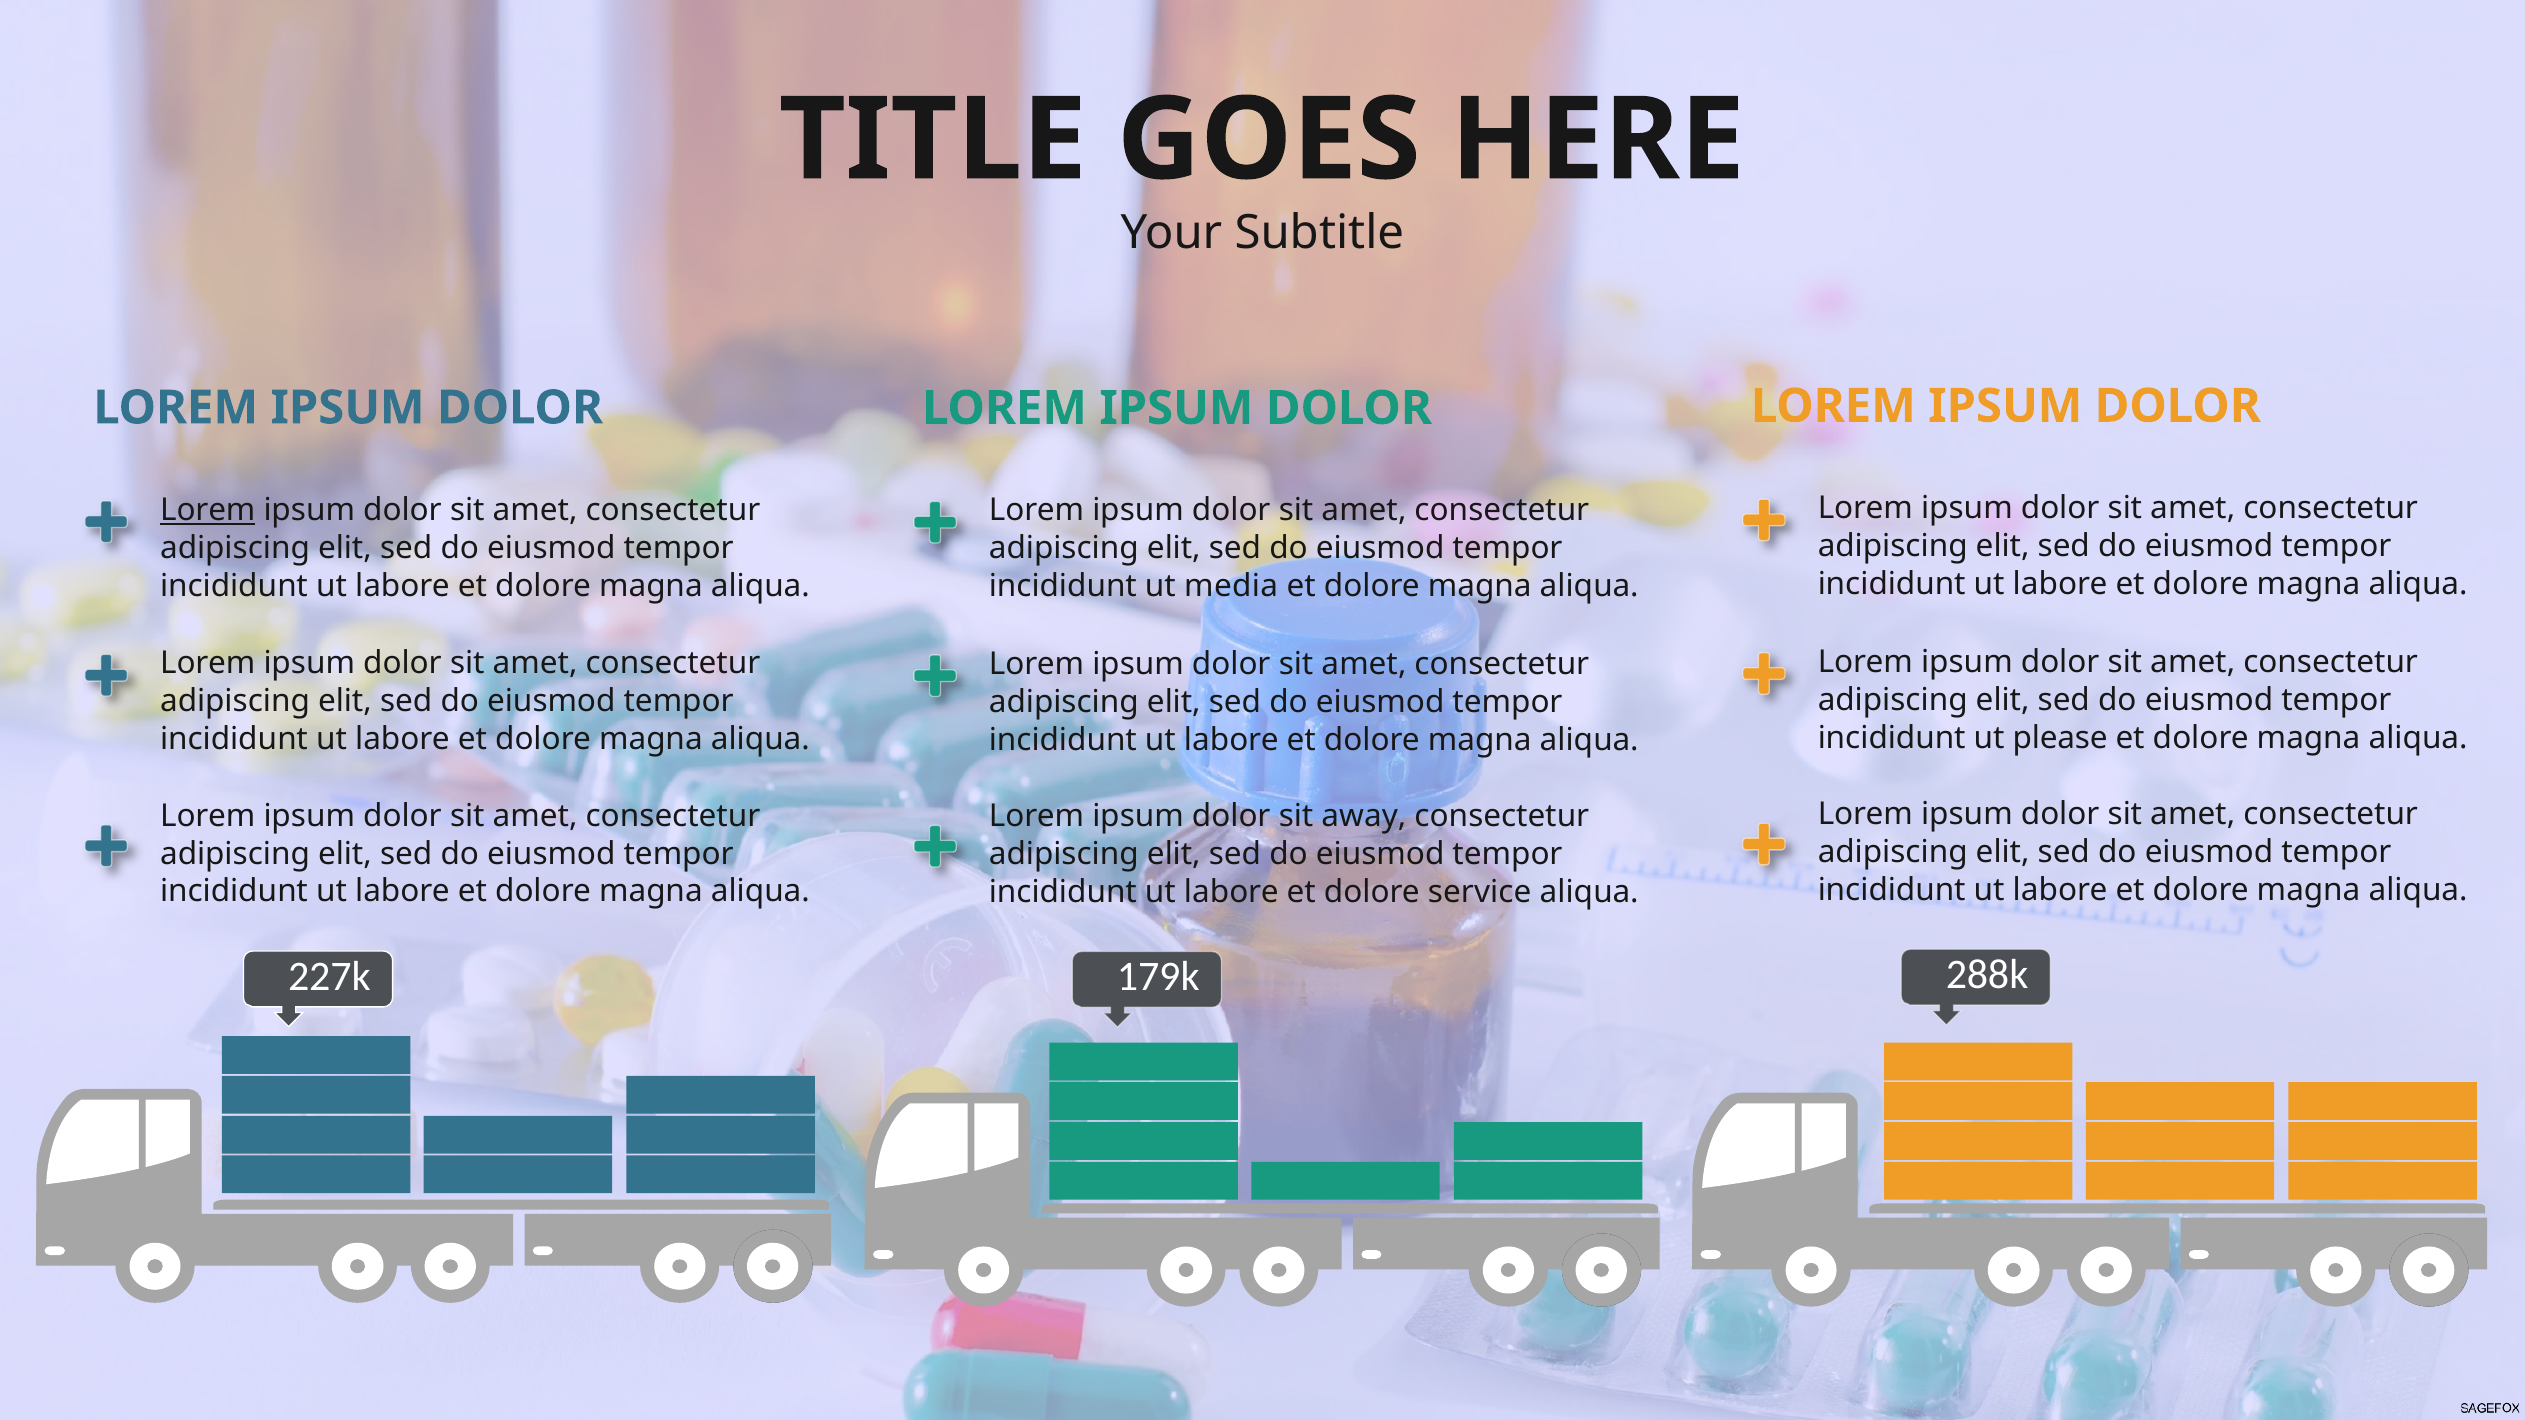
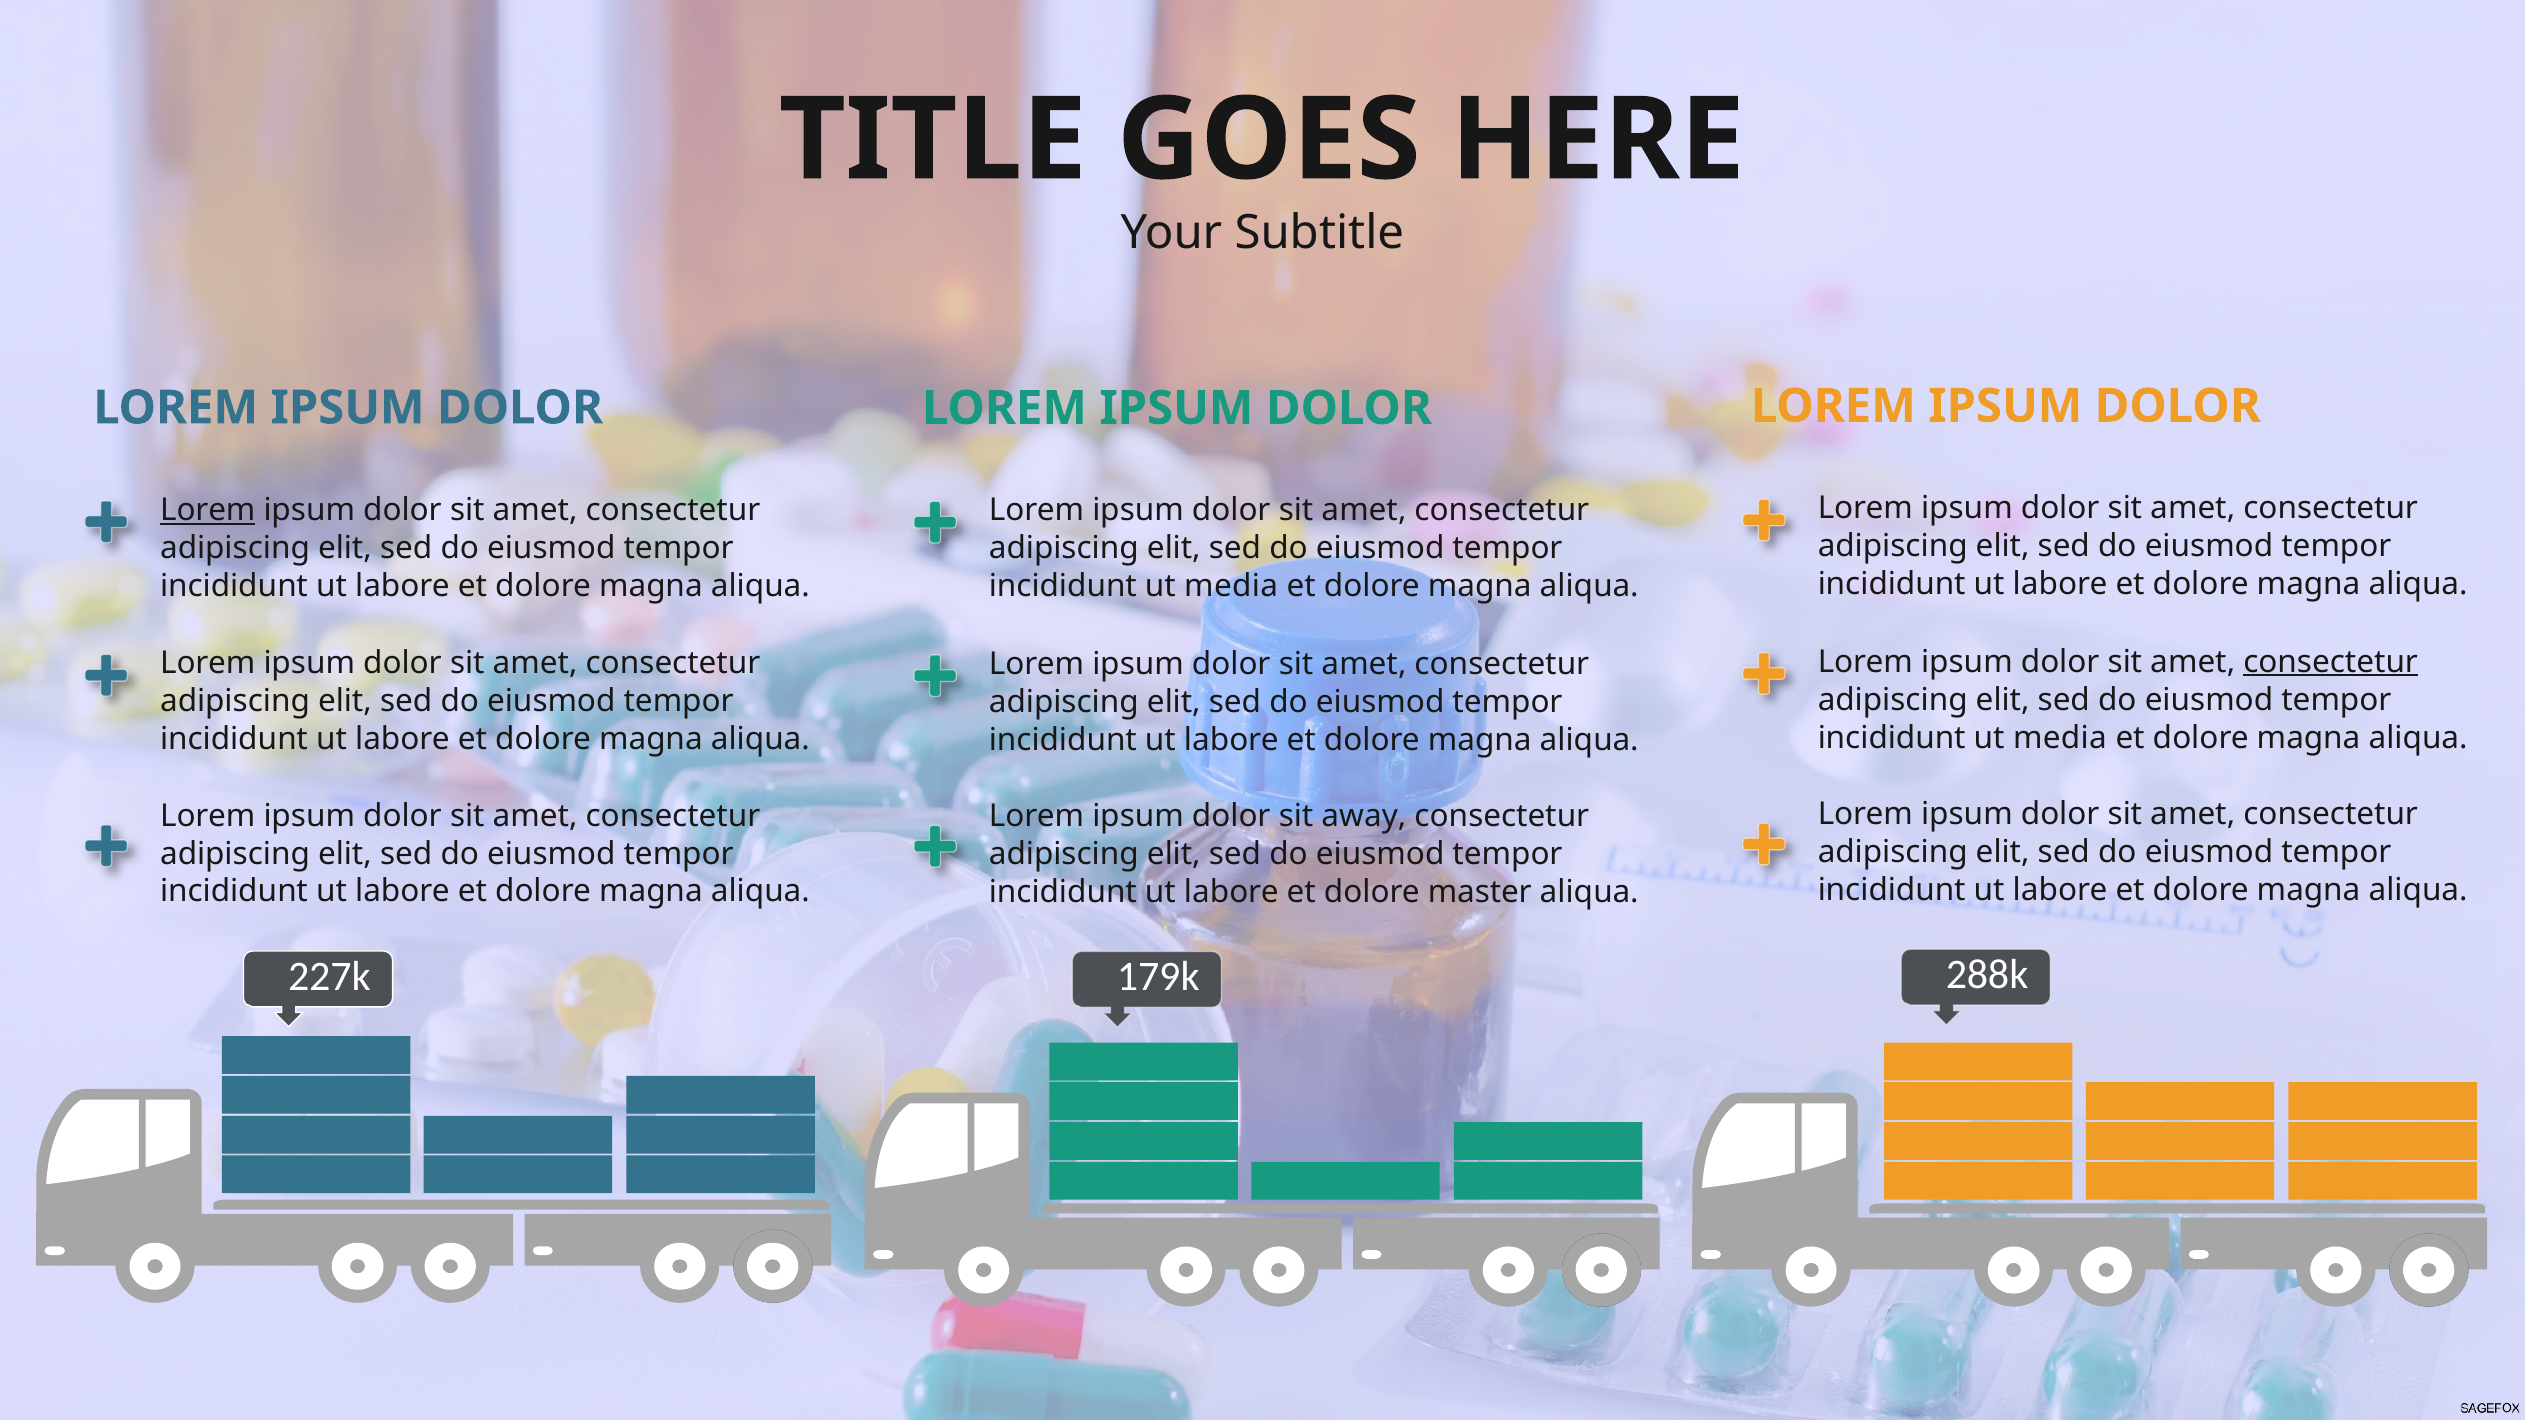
consectetur at (2331, 662) underline: none -> present
please at (2060, 738): please -> media
service: service -> master
